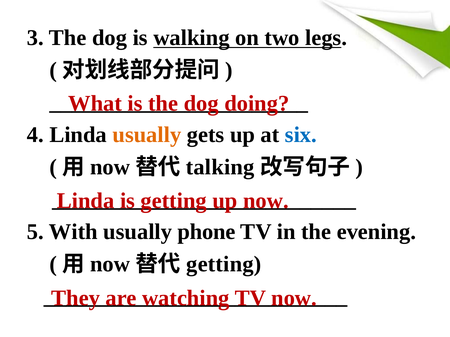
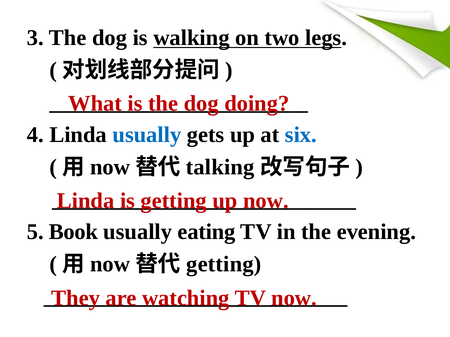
usually at (147, 135) colour: orange -> blue
With: With -> Book
phone: phone -> eating
